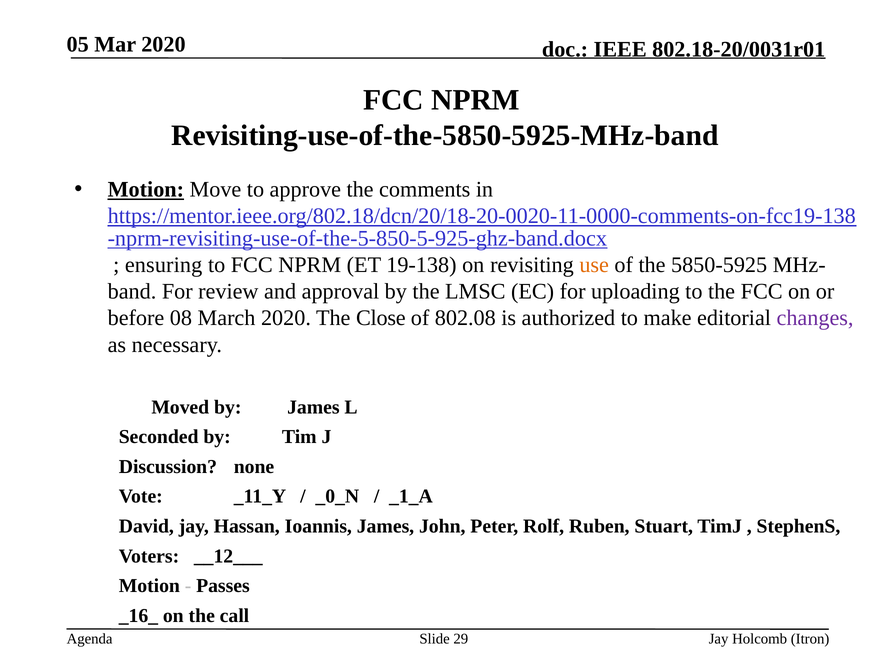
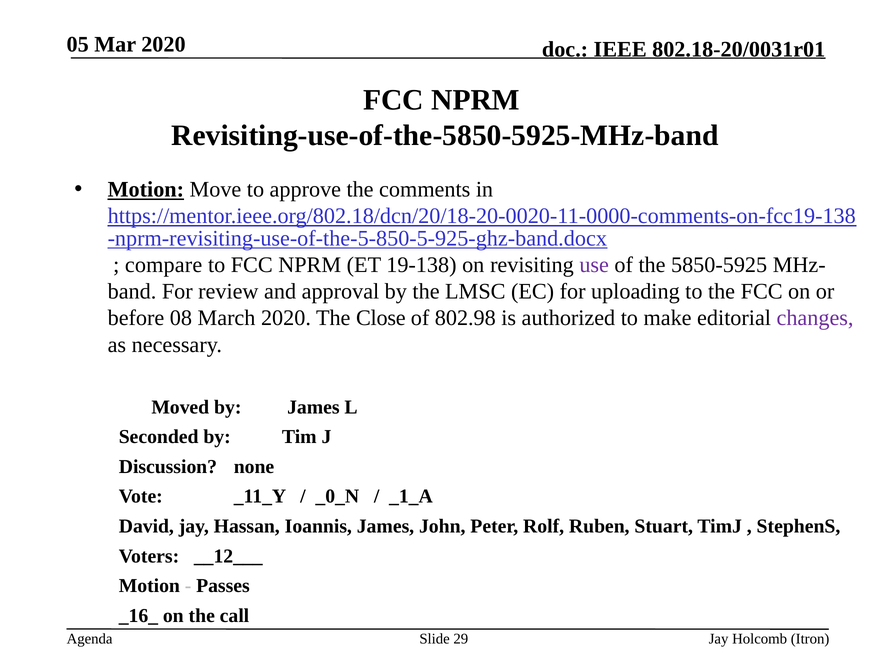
ensuring: ensuring -> compare
use colour: orange -> purple
802.08: 802.08 -> 802.98
